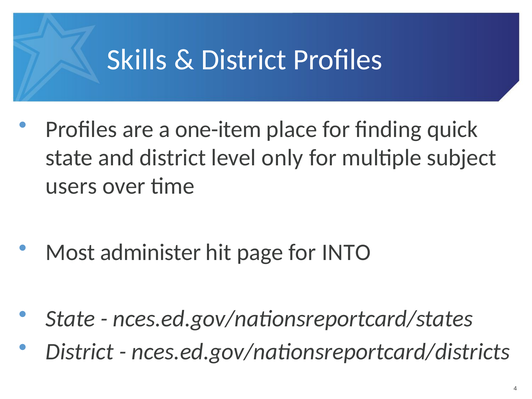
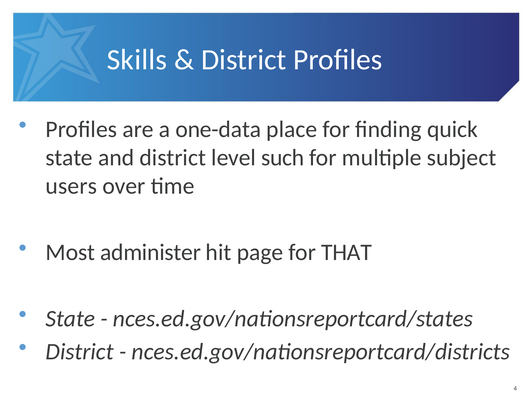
one-item: one-item -> one-data
only: only -> such
INTO: INTO -> THAT
